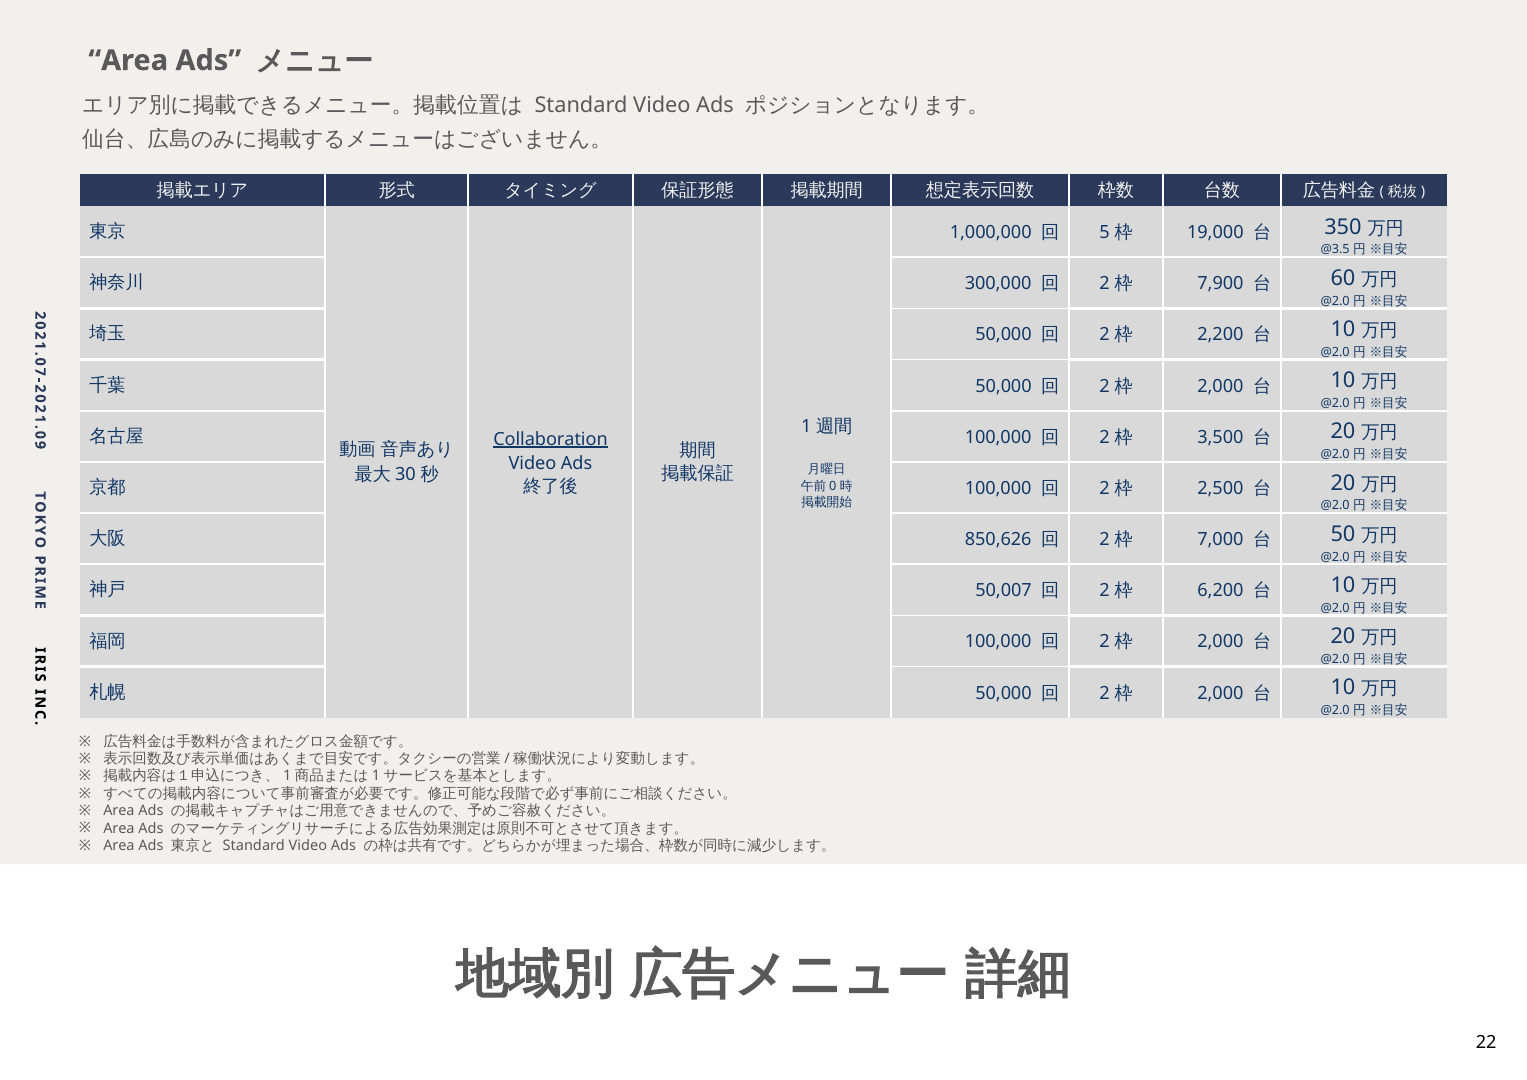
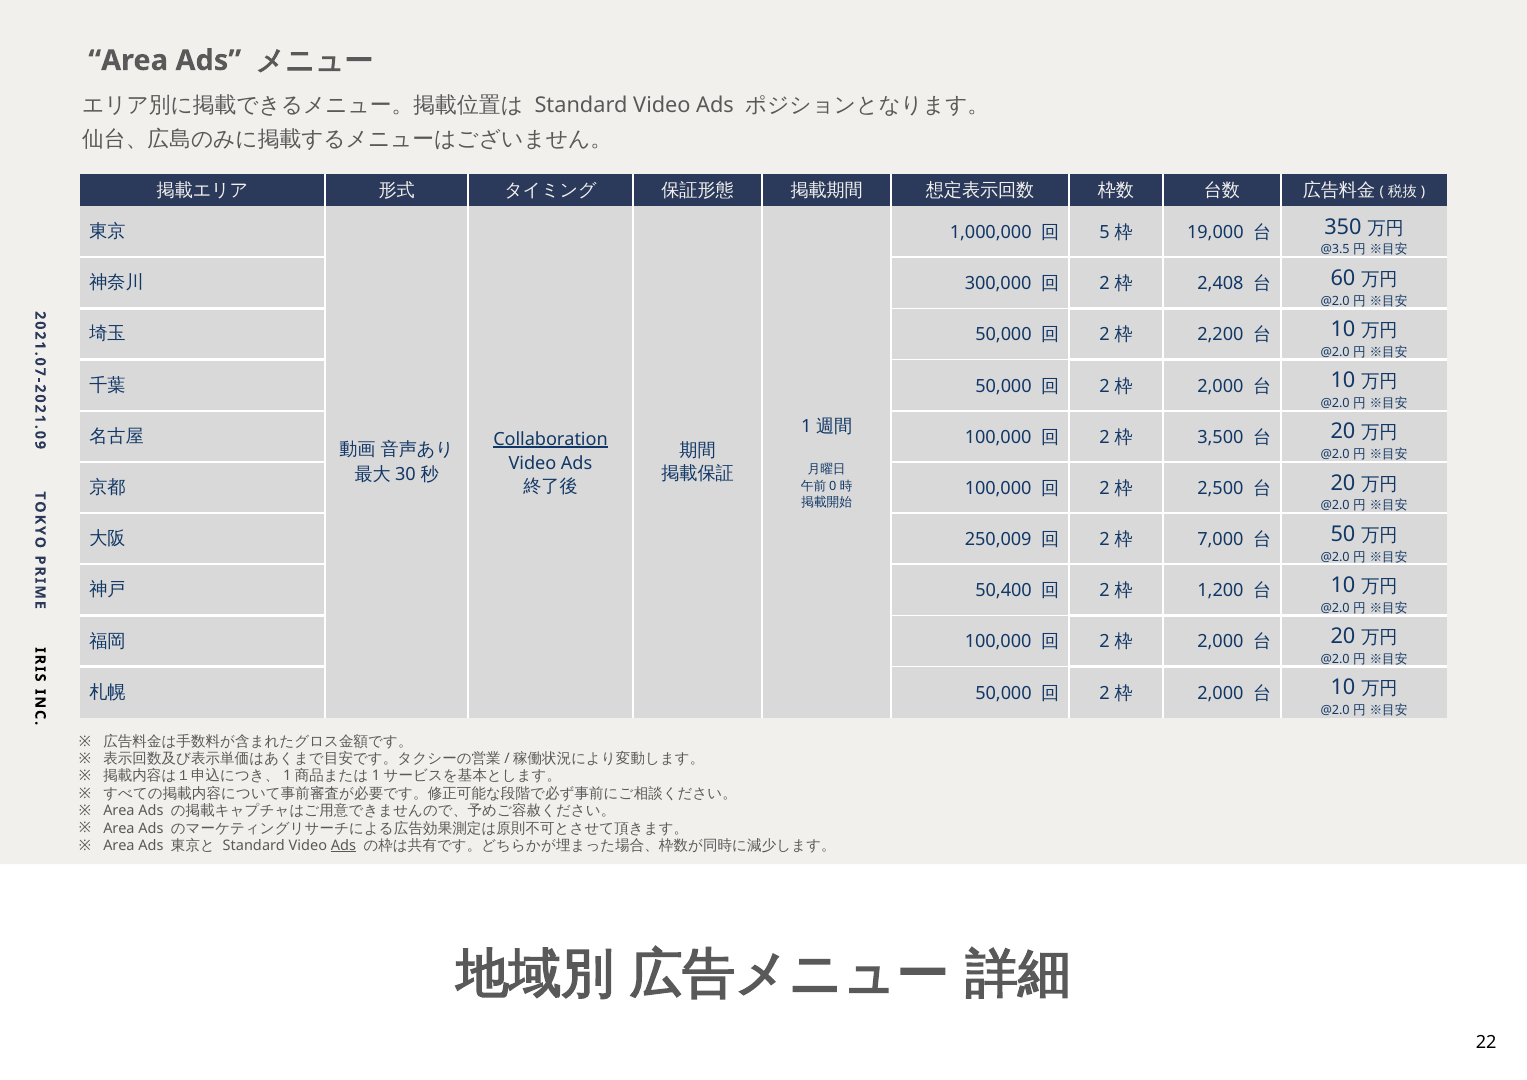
7,900: 7,900 -> 2,408
850,626: 850,626 -> 250,009
50,007: 50,007 -> 50,400
6,200: 6,200 -> 1,200
Ads at (344, 845) underline: none -> present
